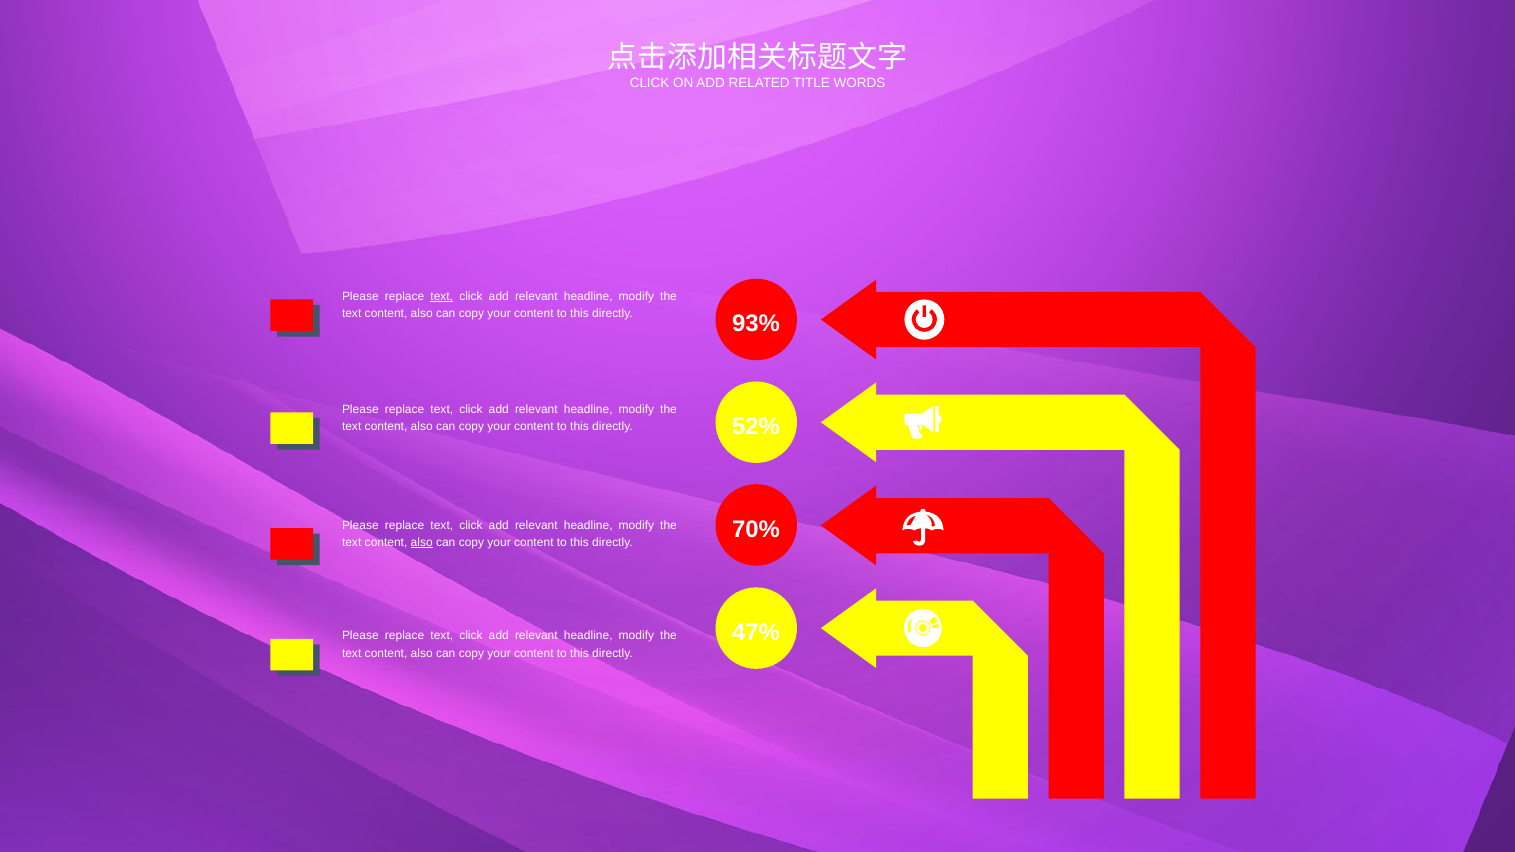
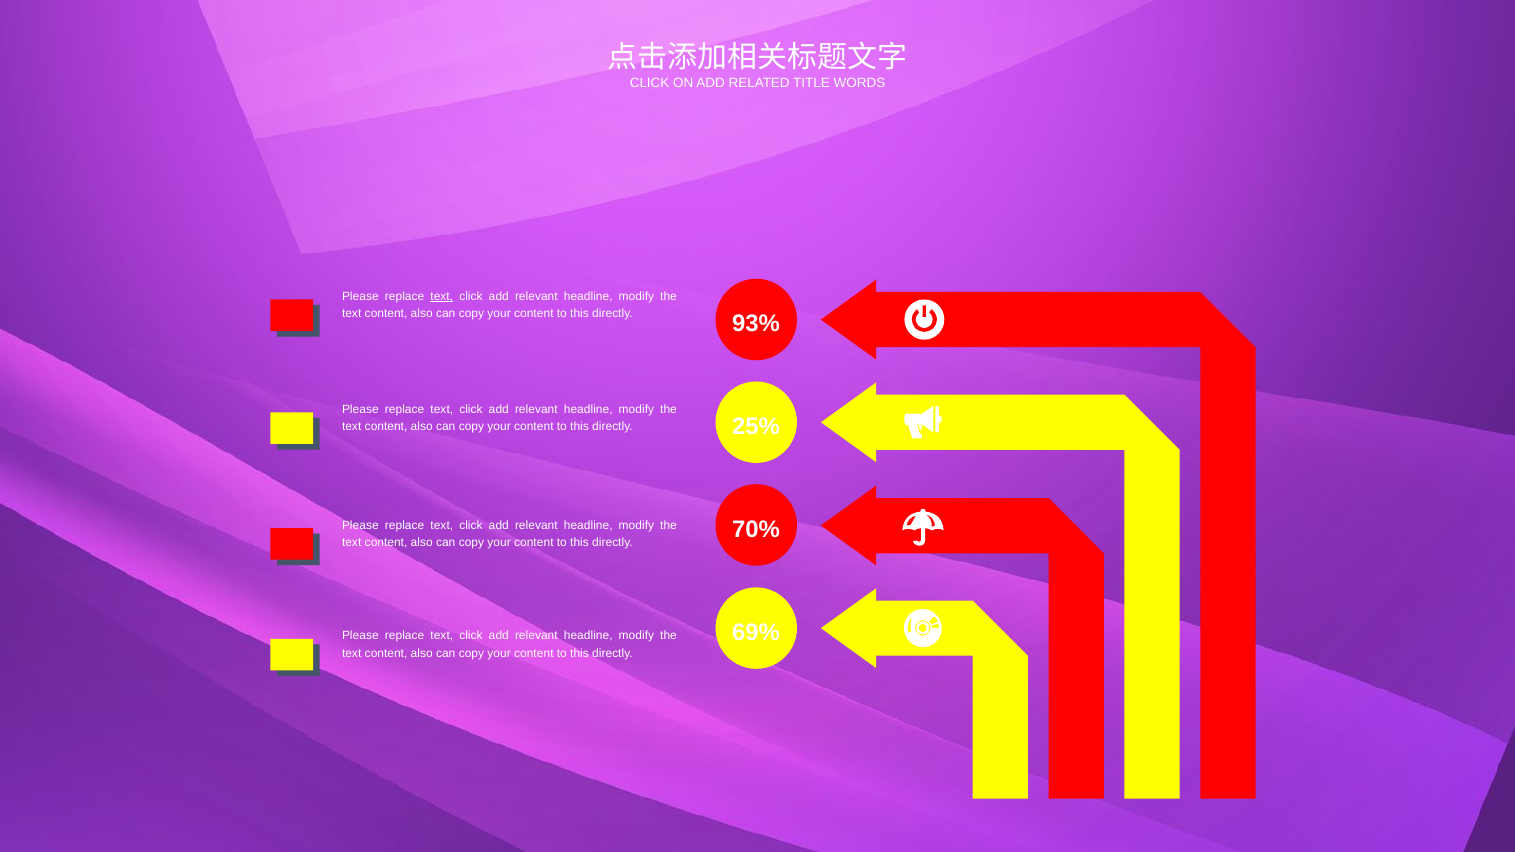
52%: 52% -> 25%
also at (422, 542) underline: present -> none
47%: 47% -> 69%
